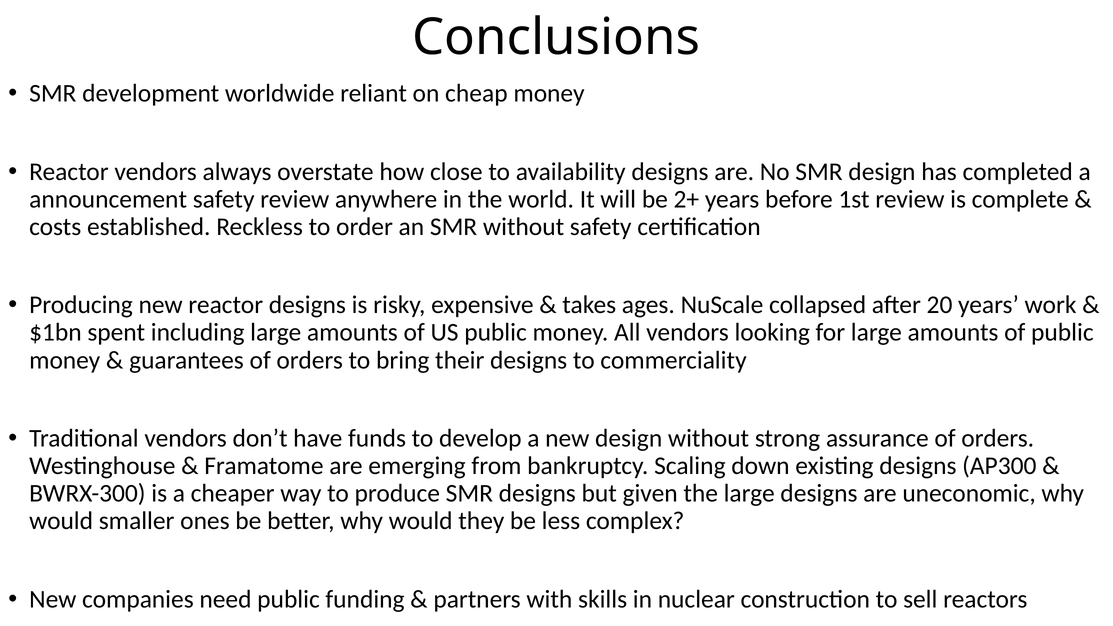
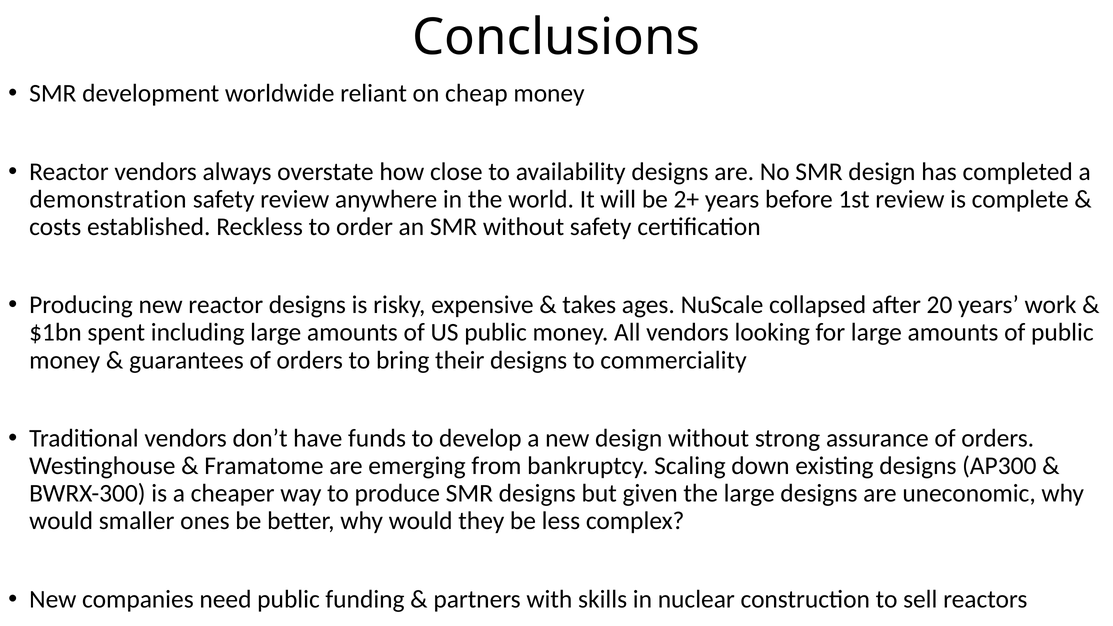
announcement: announcement -> demonstration
